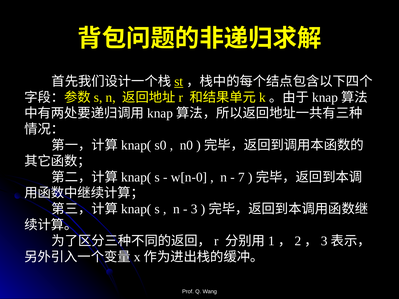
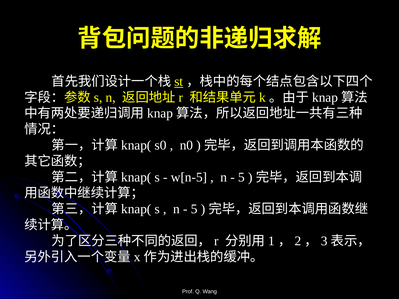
w[n-0: w[n-0 -> w[n-5
7 at (241, 177): 7 -> 5
3 at (194, 209): 3 -> 5
